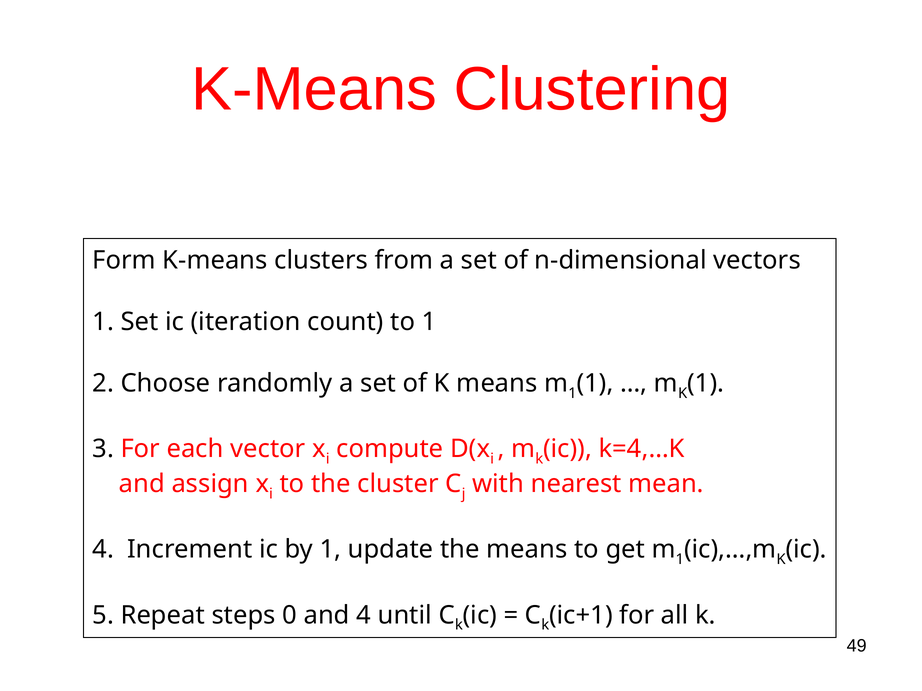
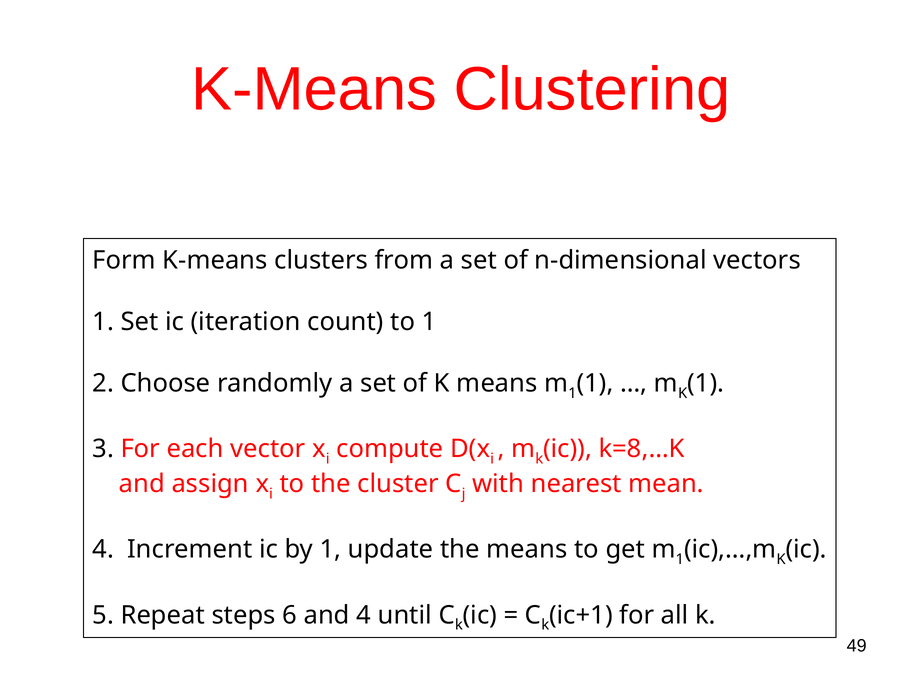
k=4,…K: k=4,…K -> k=8,…K
0: 0 -> 6
